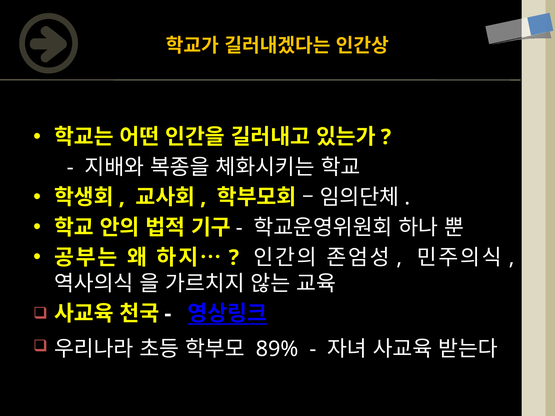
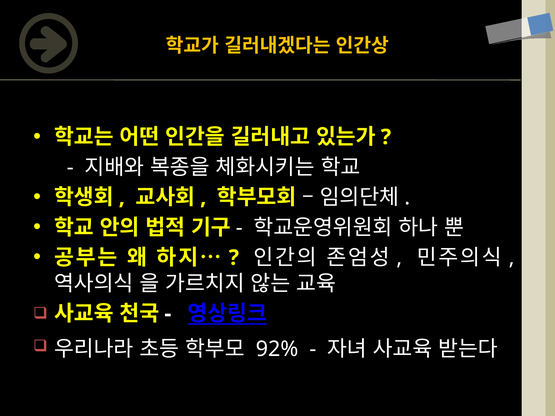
89%: 89% -> 92%
